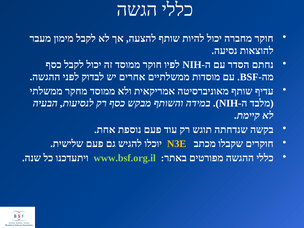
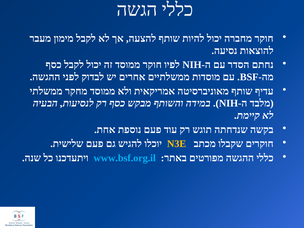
www.bsf.org.il colour: light green -> light blue
